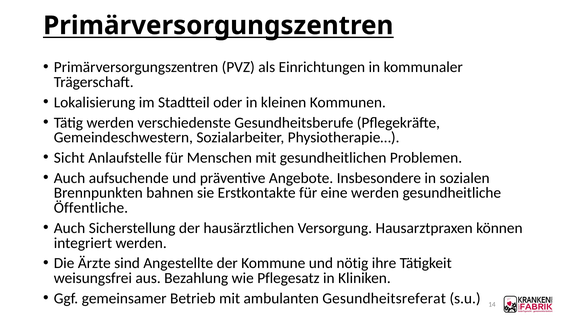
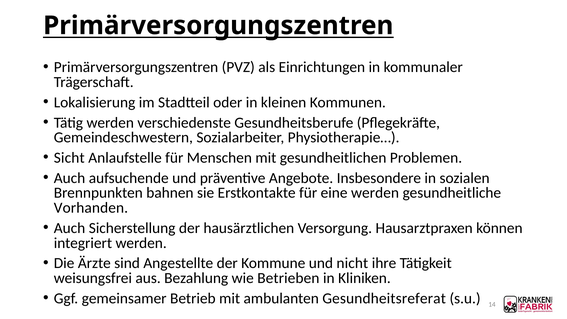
Öffentliche: Öffentliche -> Vorhanden
nötig: nötig -> nicht
Pflegesatz: Pflegesatz -> Betrieben
